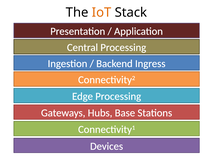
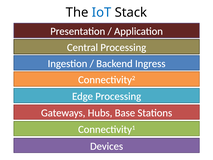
IoT colour: orange -> blue
